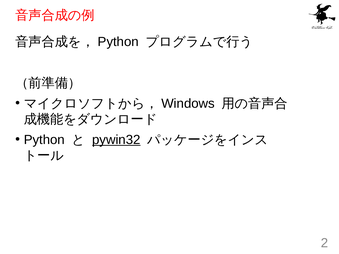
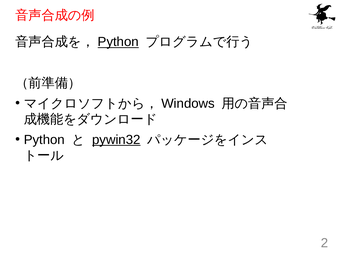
Python at (118, 42) underline: none -> present
